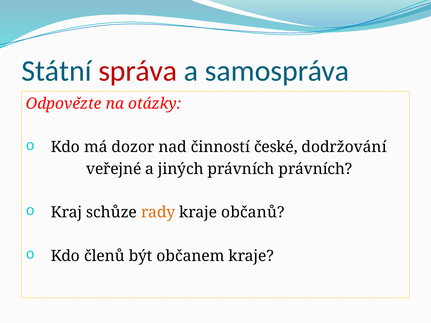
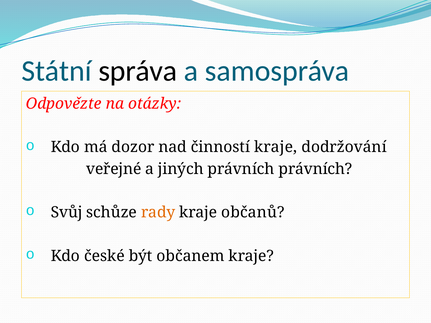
správa colour: red -> black
činností české: české -> kraje
Kraj: Kraj -> Svůj
členů: členů -> české
